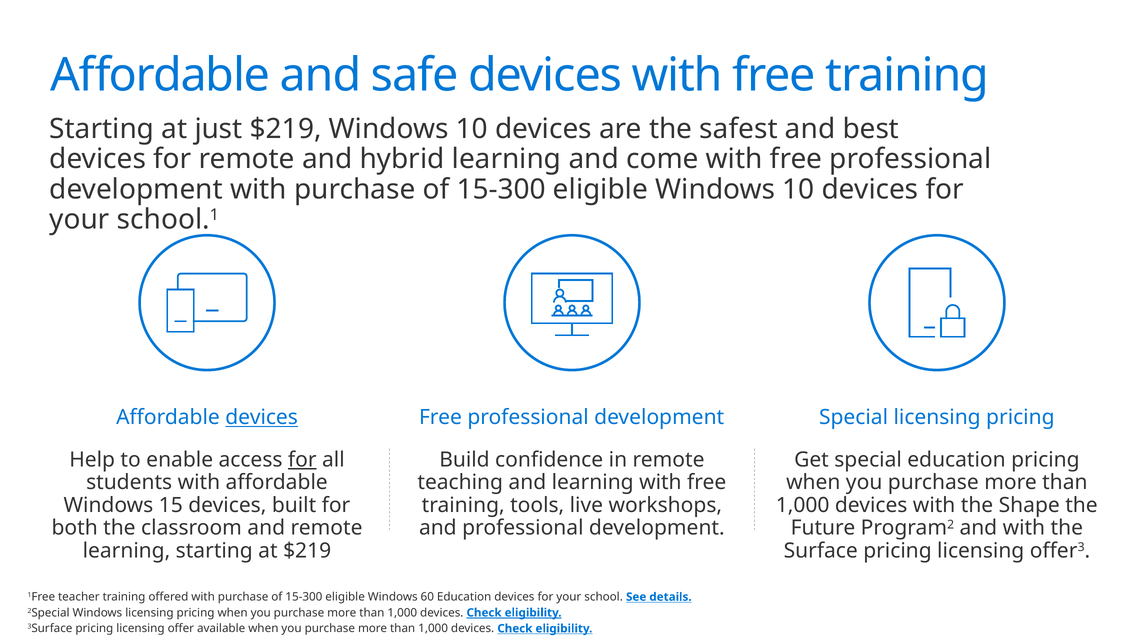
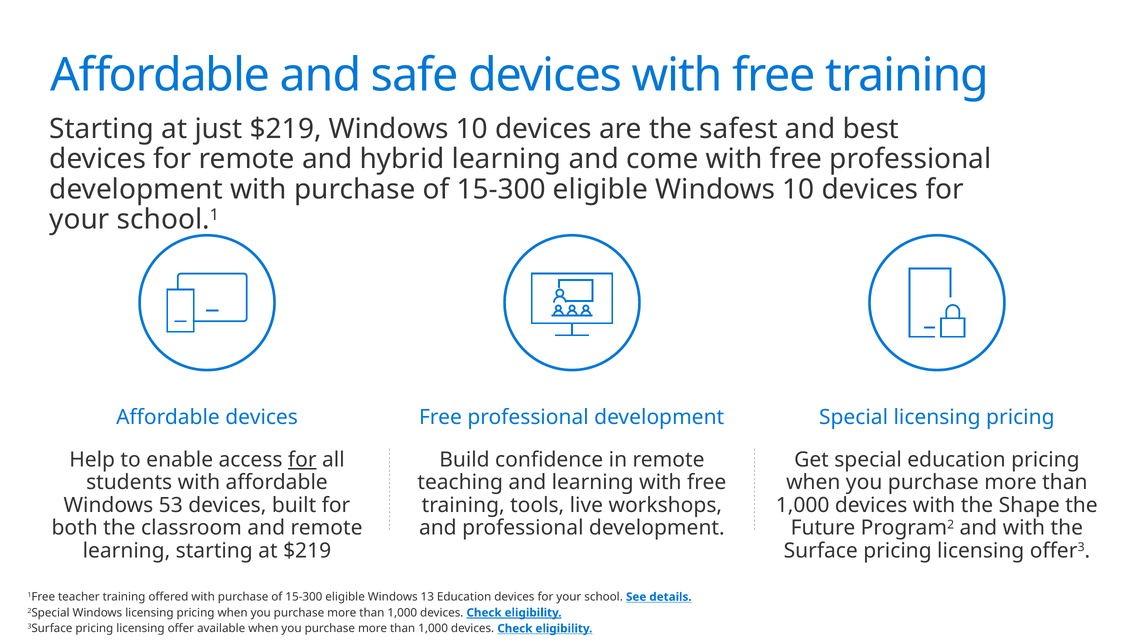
devices at (262, 418) underline: present -> none
15: 15 -> 53
60: 60 -> 13
